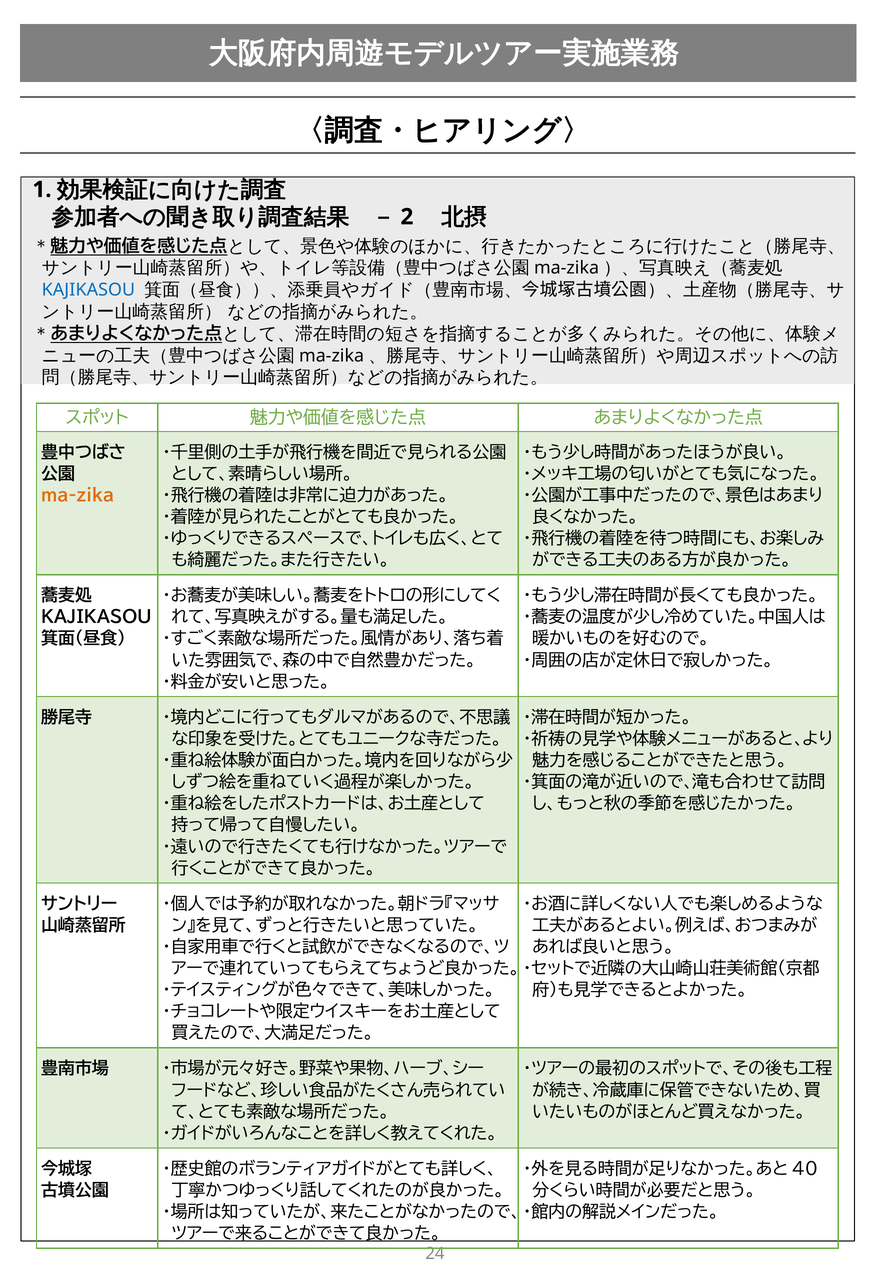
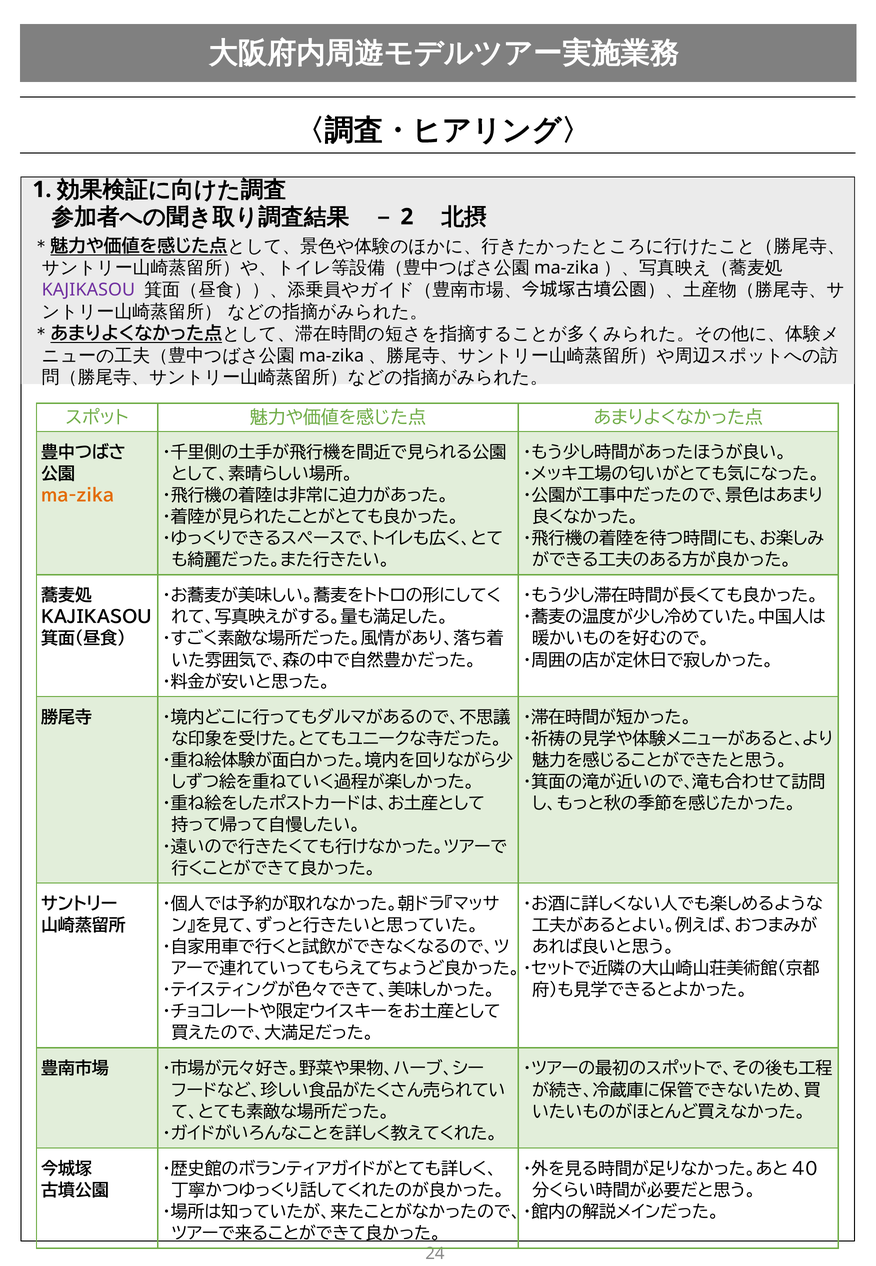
KAJIKASOU at (88, 290) colour: blue -> purple
